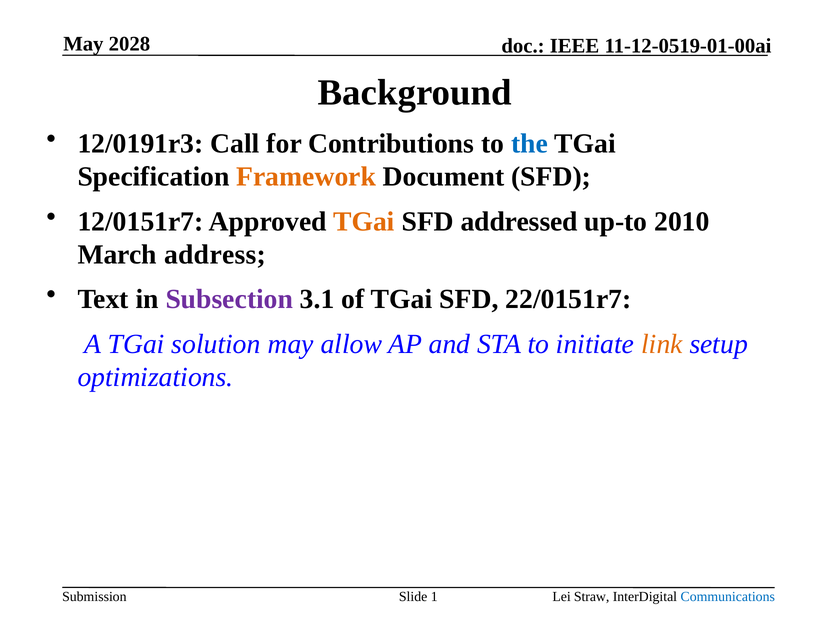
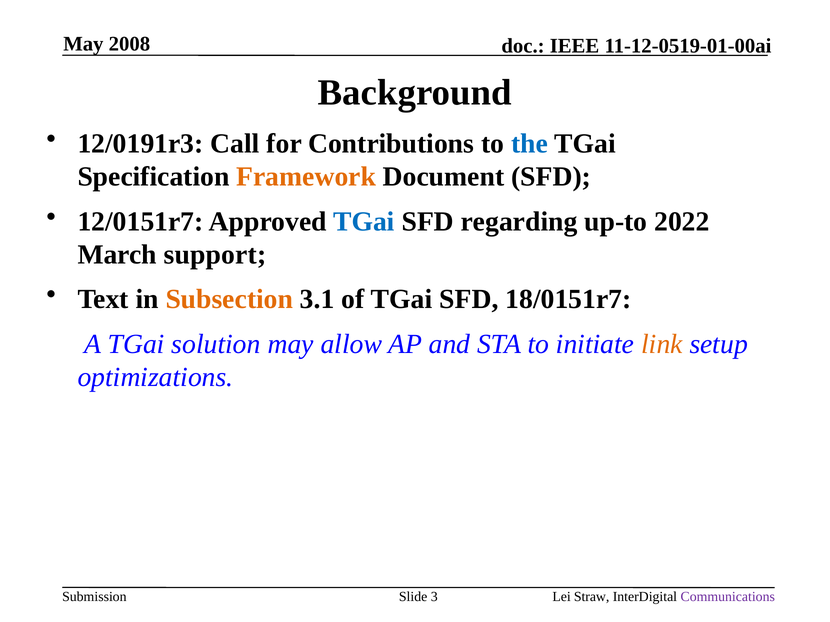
2028: 2028 -> 2008
TGai at (364, 222) colour: orange -> blue
addressed: addressed -> regarding
2010: 2010 -> 2022
address: address -> support
Subsection colour: purple -> orange
22/0151r7: 22/0151r7 -> 18/0151r7
1: 1 -> 3
Communications colour: blue -> purple
